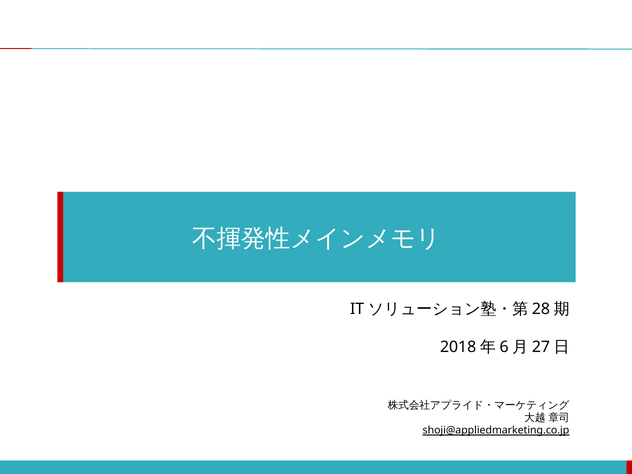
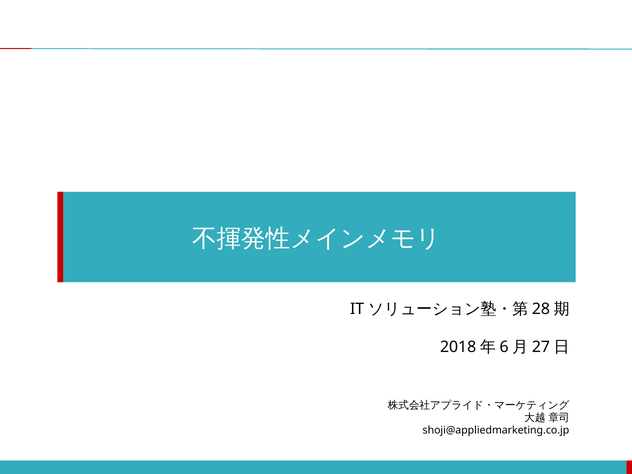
shoji@appliedmarketing.co.jp underline: present -> none
